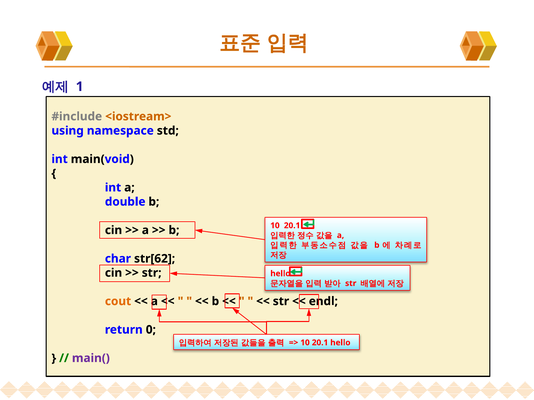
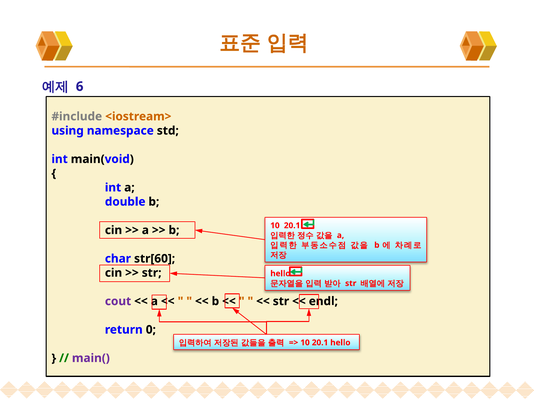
1: 1 -> 6
str[62: str[62 -> str[60
cout colour: orange -> purple
